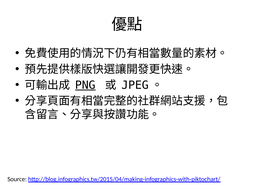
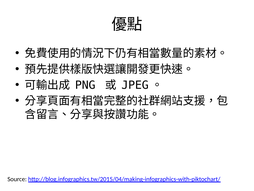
PNG underline: present -> none
